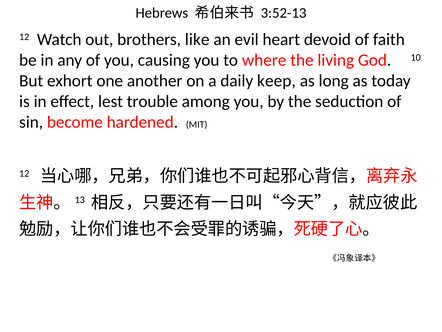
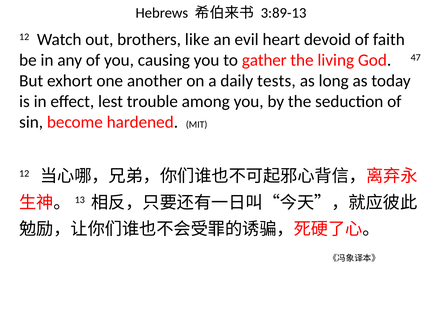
3:52-13: 3:52-13 -> 3:89-13
where: where -> gather
10: 10 -> 47
keep: keep -> tests
